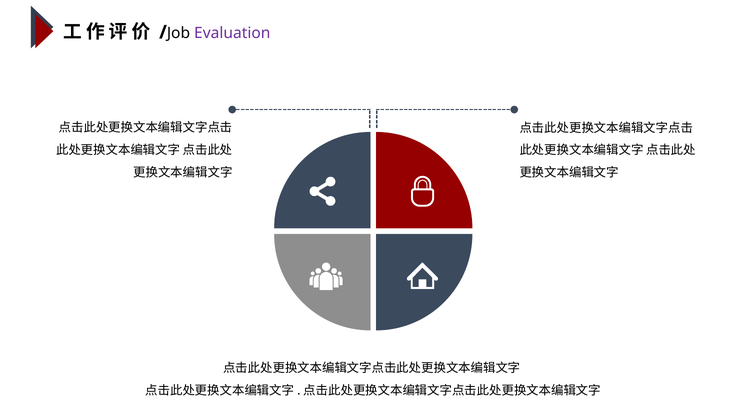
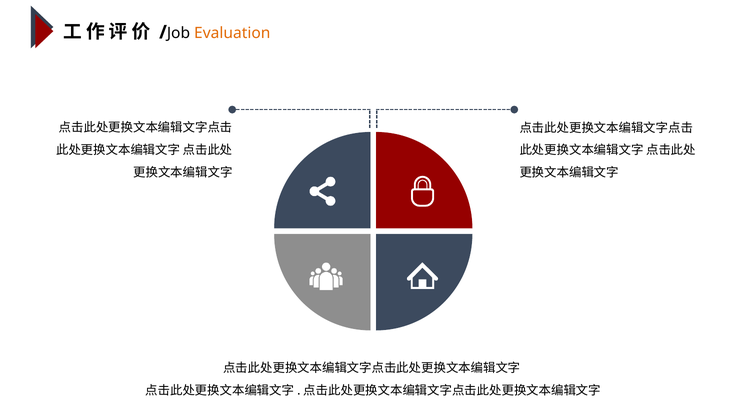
Evaluation colour: purple -> orange
